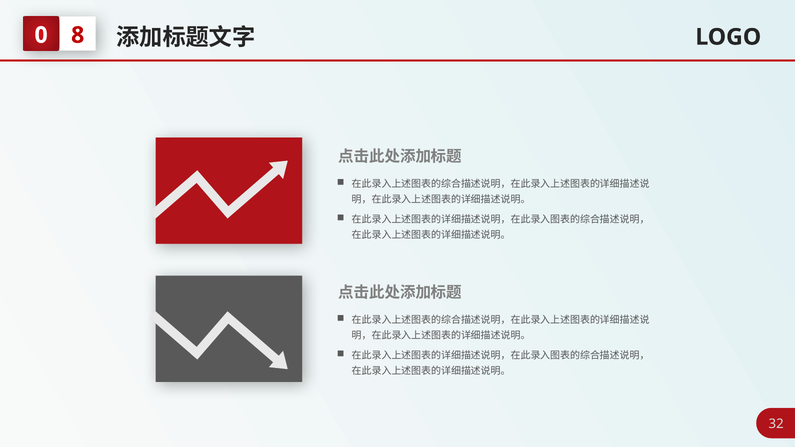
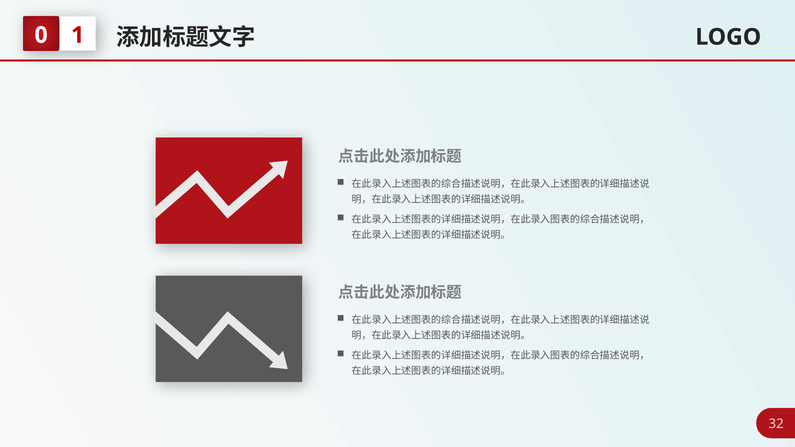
8: 8 -> 1
